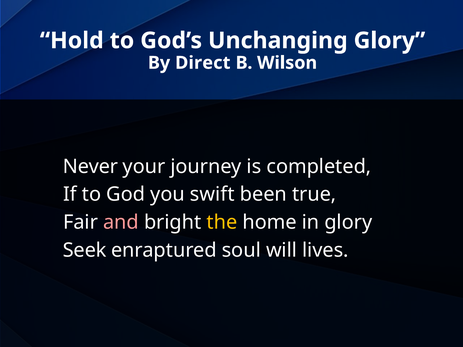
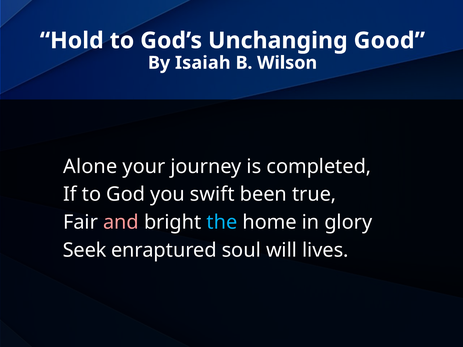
Unchanging Glory: Glory -> Good
Direct: Direct -> Isaiah
Never: Never -> Alone
the colour: yellow -> light blue
